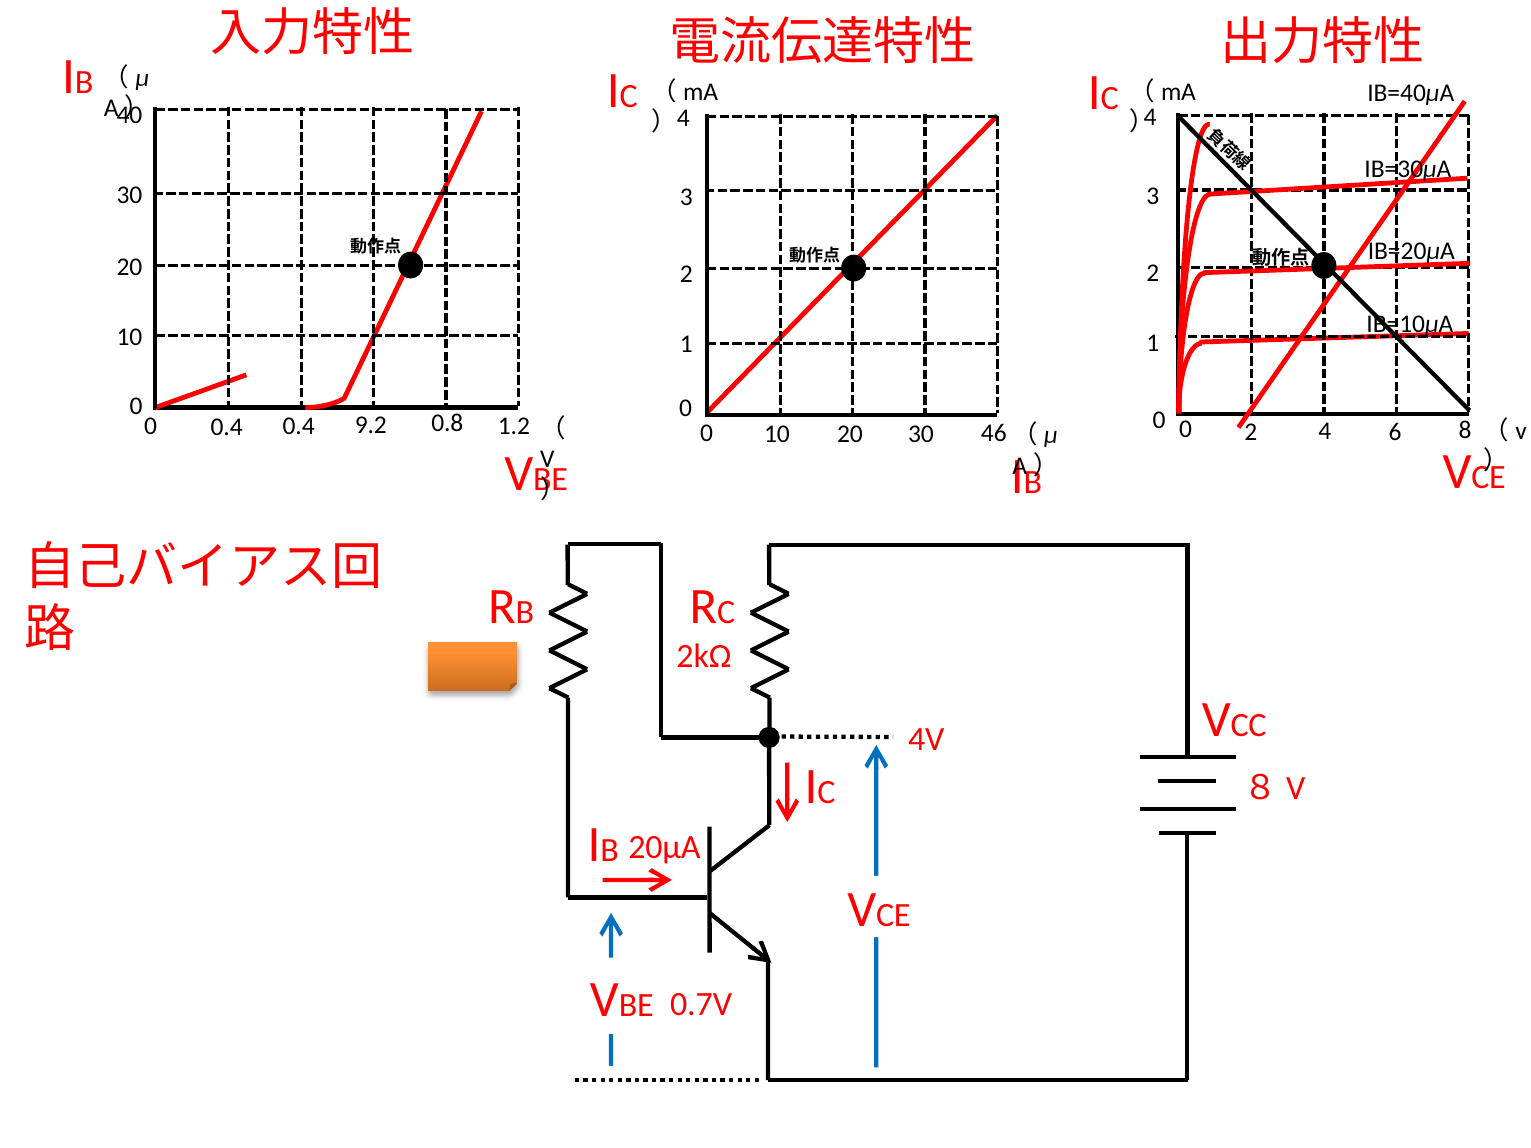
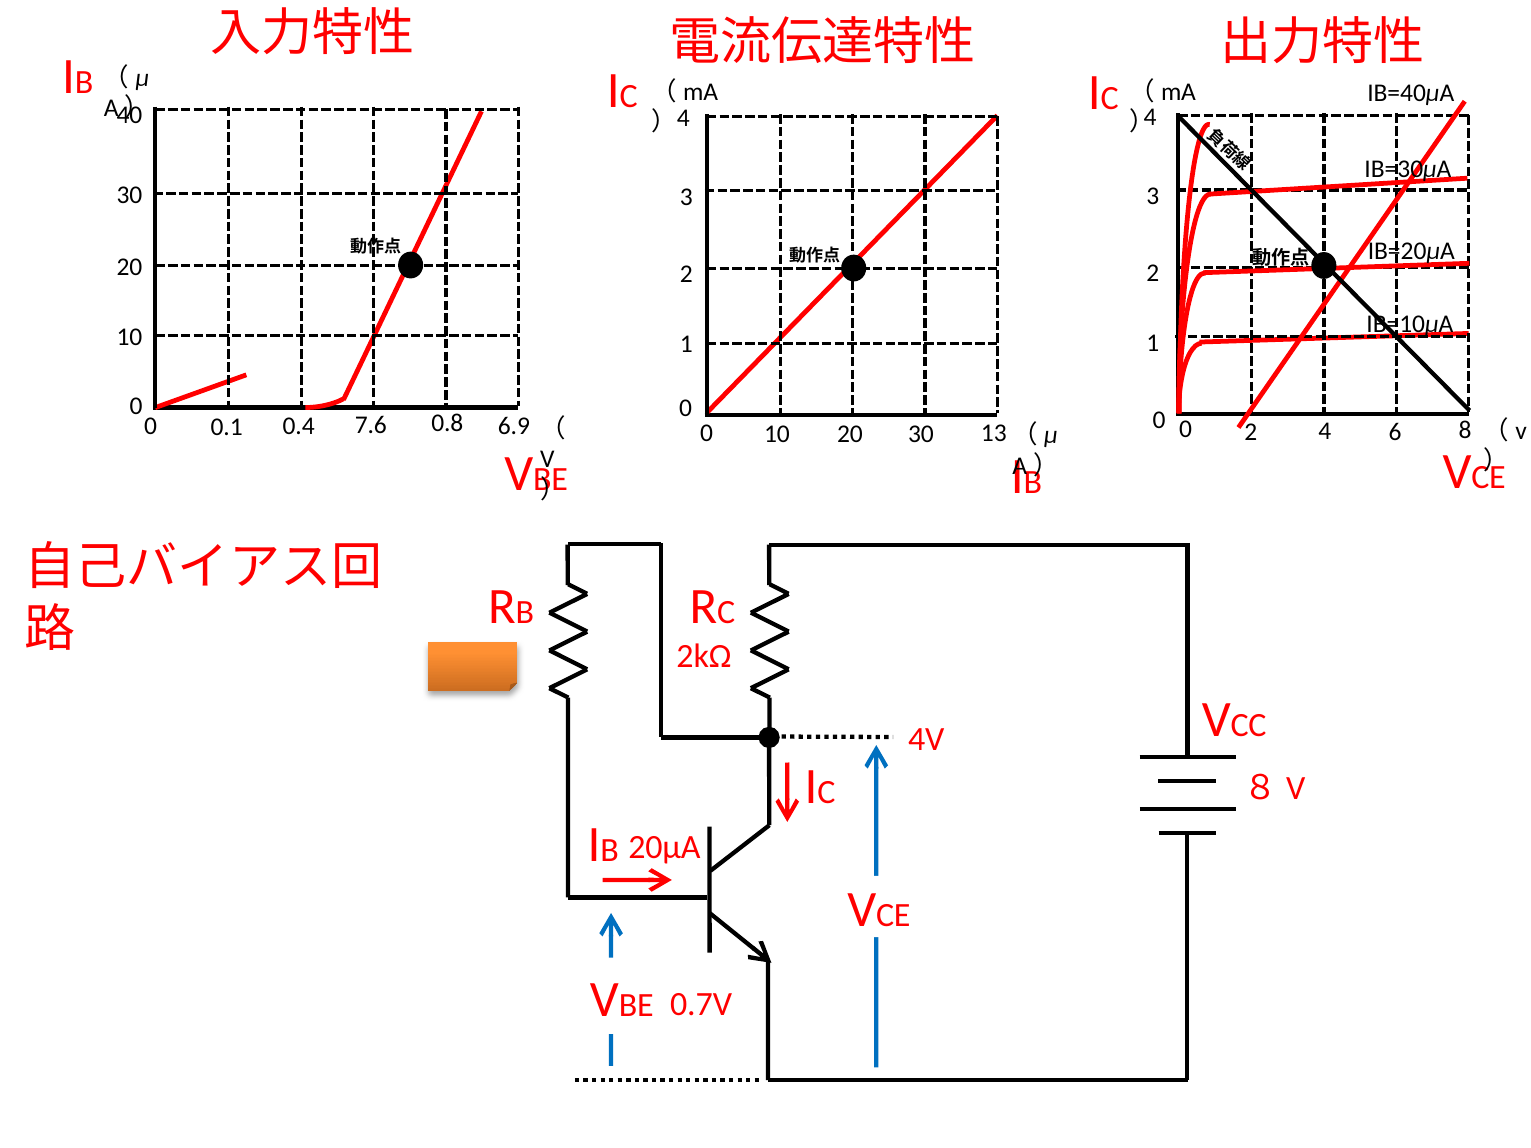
9.2: 9.2 -> 7.6
1.2: 1.2 -> 6.9
0.4 at (227, 427): 0.4 -> 0.1
46: 46 -> 13
